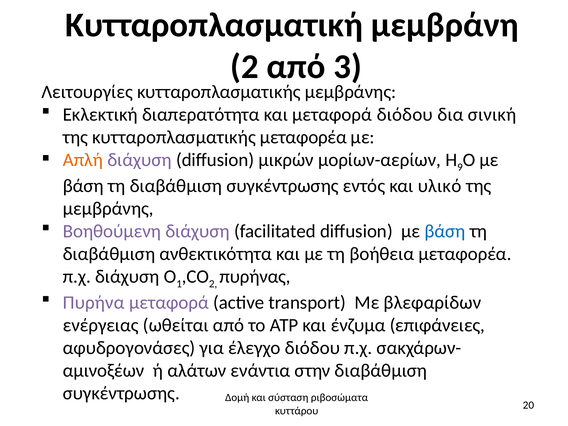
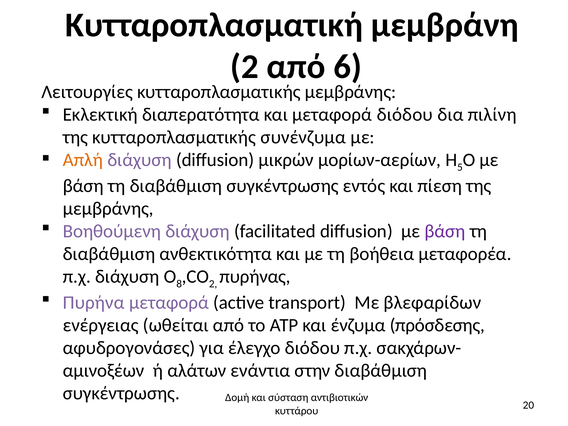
3: 3 -> 6
σινική: σινική -> πιλίνη
κυτταροπλασματικής μεταφορέα: μεταφορέα -> συνένζυμα
9: 9 -> 5
υλικό: υλικό -> πίεση
βάση at (445, 231) colour: blue -> purple
1: 1 -> 8
επιφάνειες: επιφάνειες -> πρόσδεσης
ριβοσώματα: ριβοσώματα -> αντιβιοτικών
